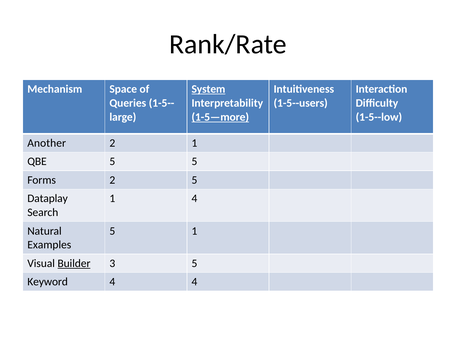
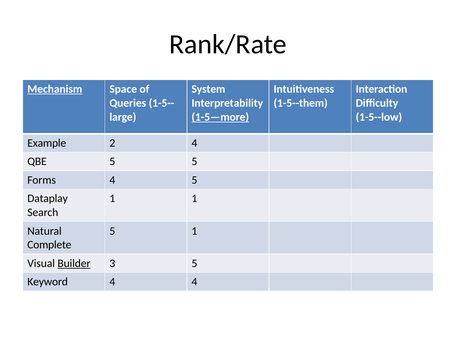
Mechanism underline: none -> present
System underline: present -> none
1-5--users: 1-5--users -> 1-5--them
Another: Another -> Example
2 1: 1 -> 4
Forms 2: 2 -> 4
1 4: 4 -> 1
Examples: Examples -> Complete
